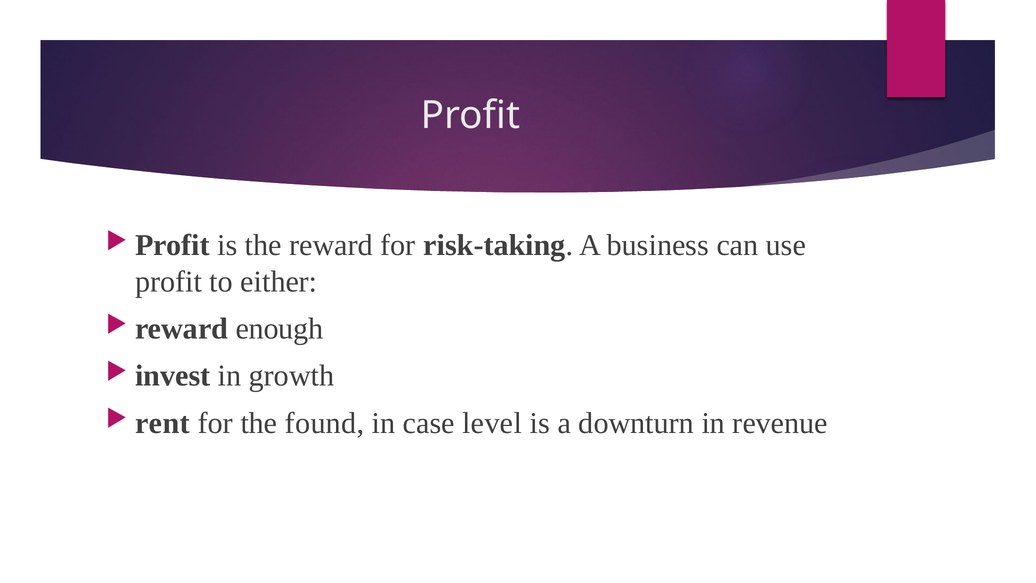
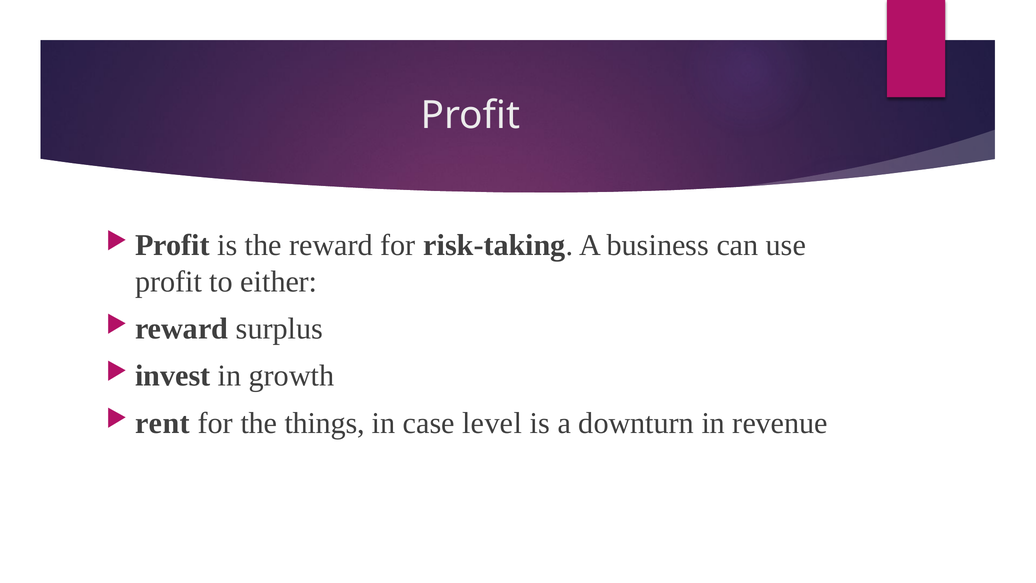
enough: enough -> surplus
found: found -> things
